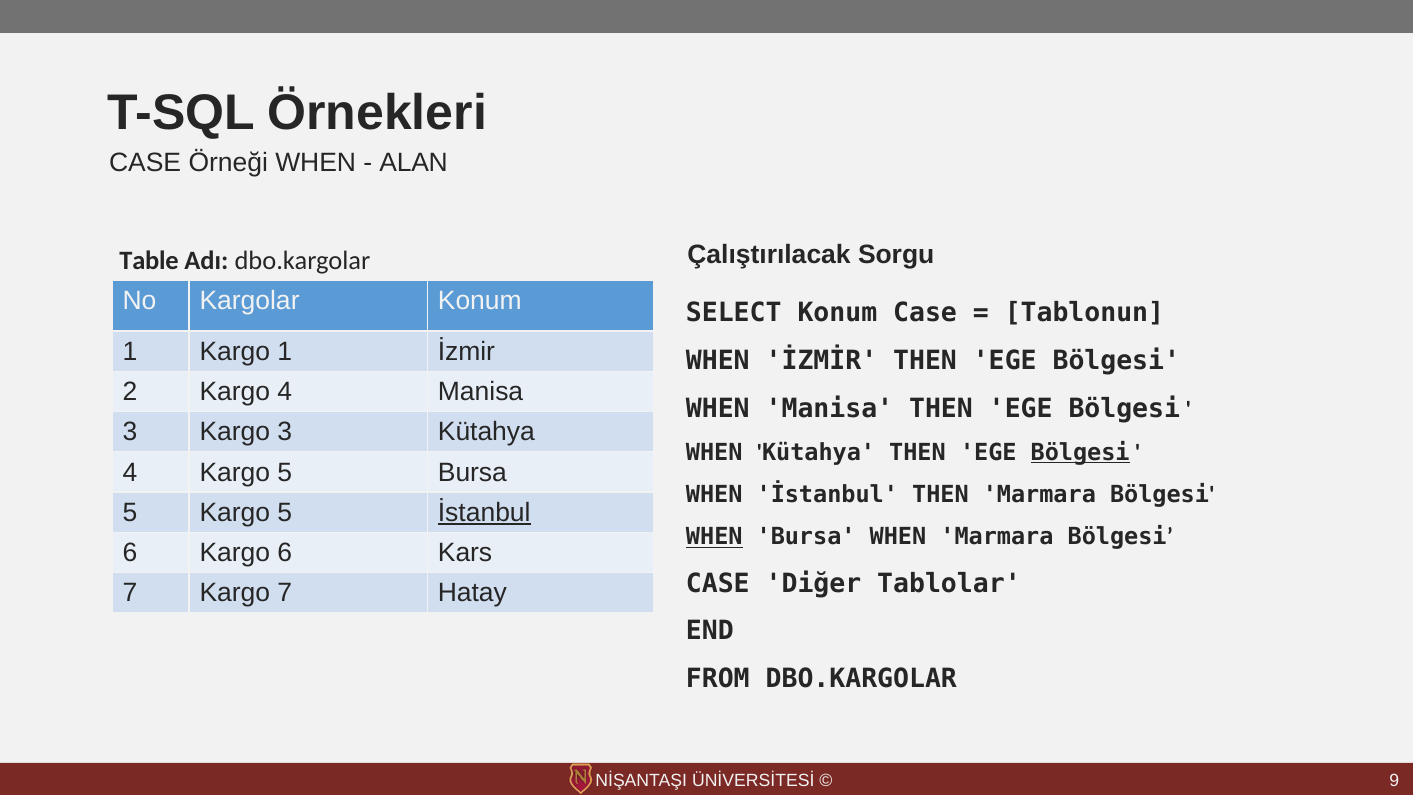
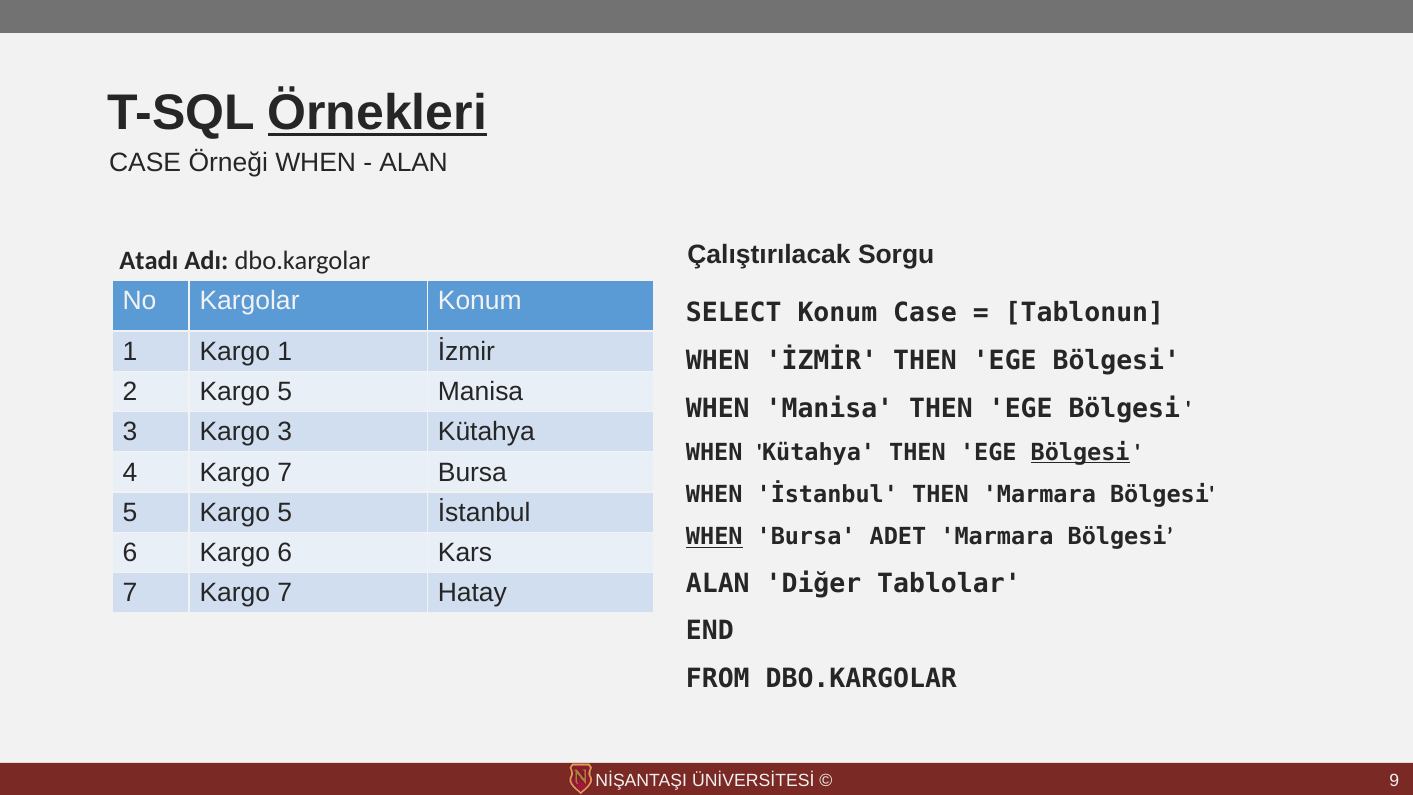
Örnekleri underline: none -> present
Table: Table -> Atadı
2 Kargo 4: 4 -> 5
4 Kargo 5: 5 -> 7
İstanbul at (484, 512) underline: present -> none
Bursa WHEN: WHEN -> ADET
CASE at (718, 583): CASE -> ALAN
